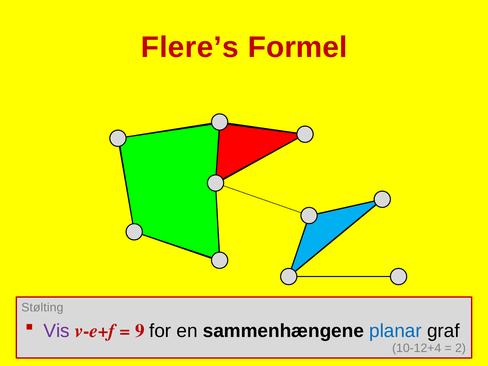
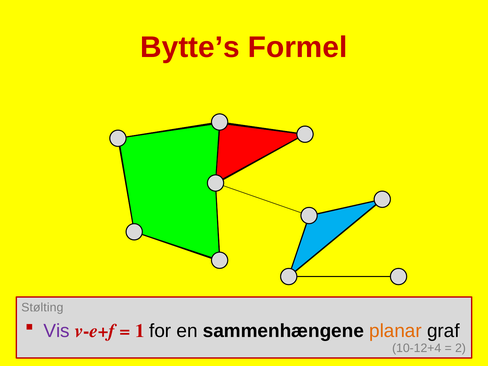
Flere’s: Flere’s -> Bytte’s
9: 9 -> 1
planar colour: blue -> orange
